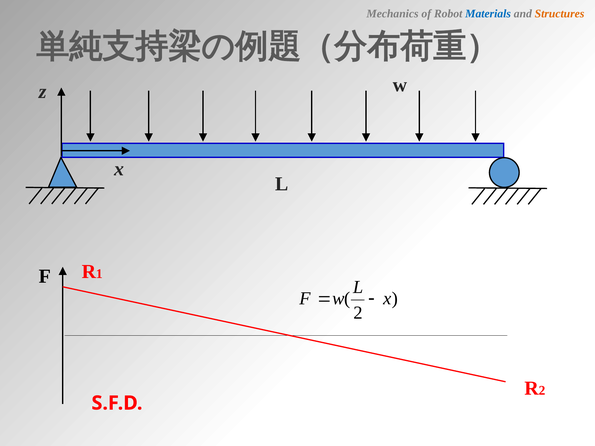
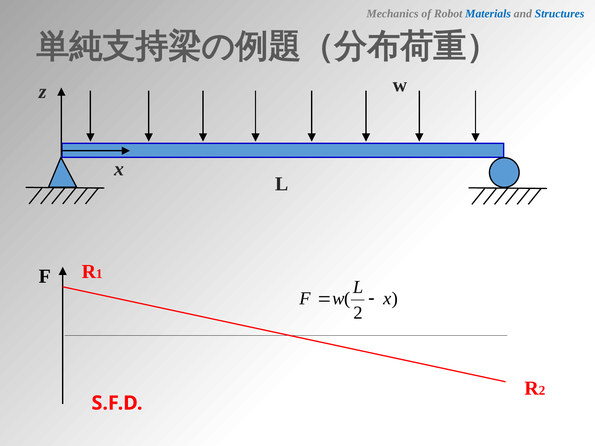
Structures colour: orange -> blue
